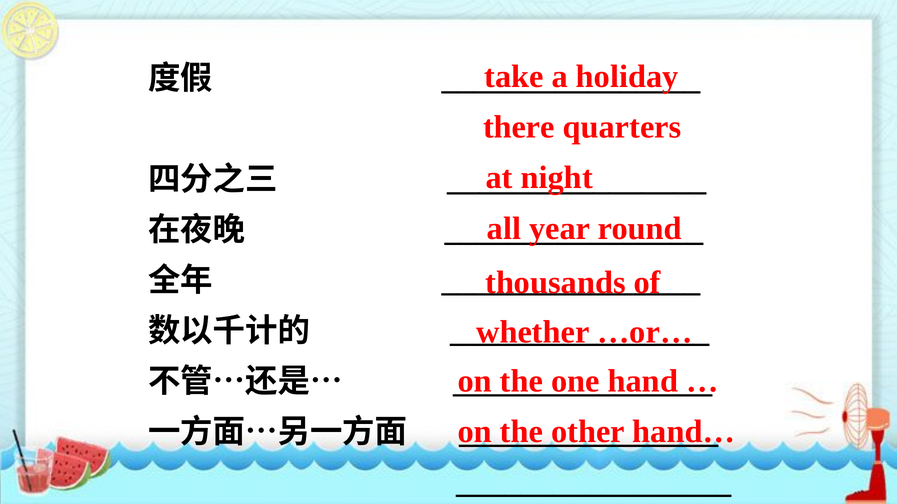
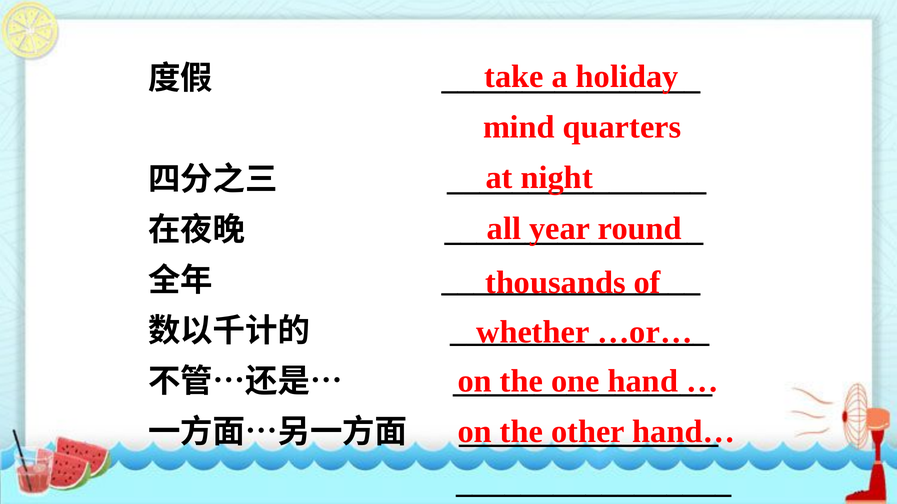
there: there -> mind
